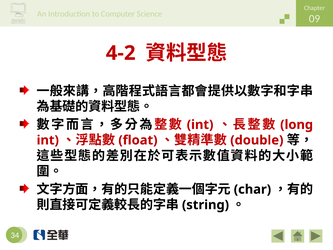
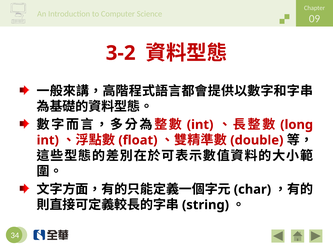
4-2: 4-2 -> 3-2
